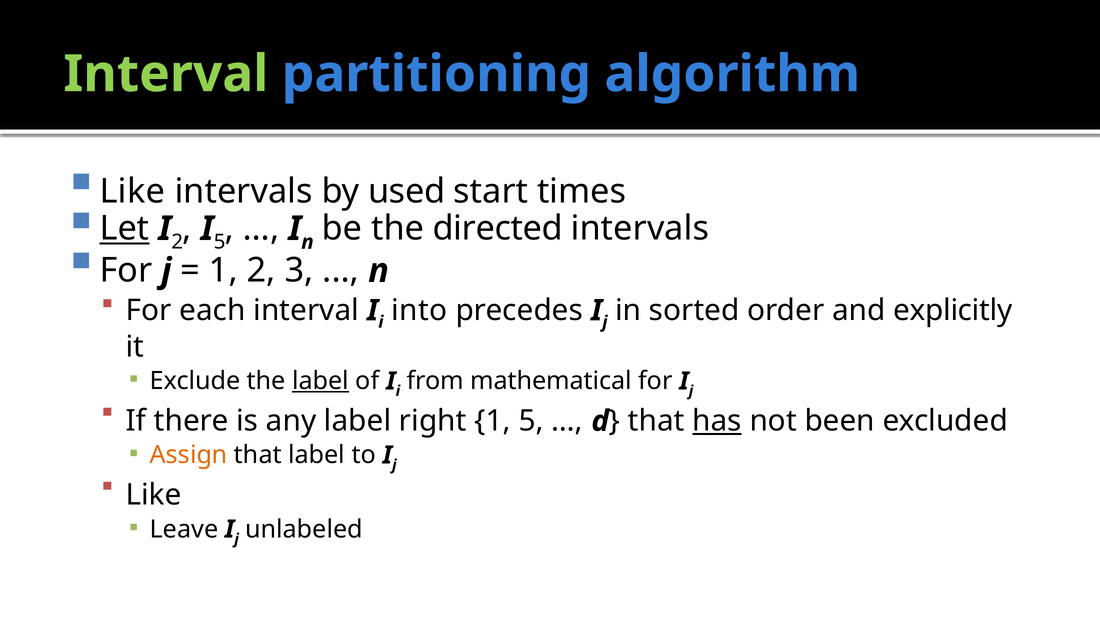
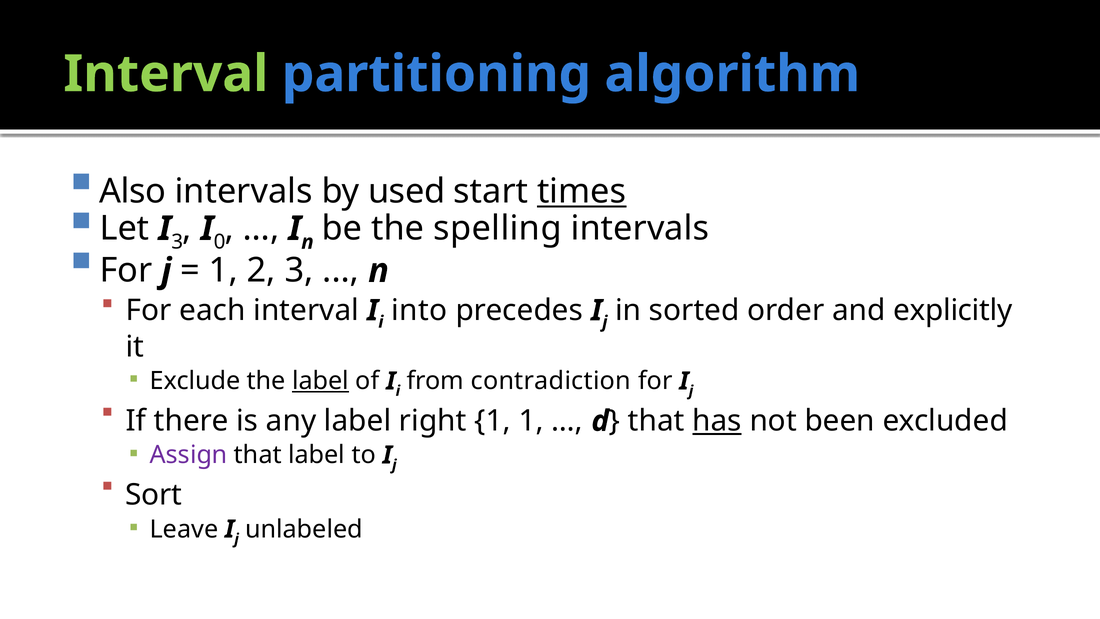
Like at (132, 191): Like -> Also
times underline: none -> present
Let underline: present -> none
2 at (177, 242): 2 -> 3
5 at (220, 242): 5 -> 0
directed: directed -> spelling
mathematical: mathematical -> contradiction
1 5: 5 -> 1
Assign colour: orange -> purple
Like at (154, 495): Like -> Sort
